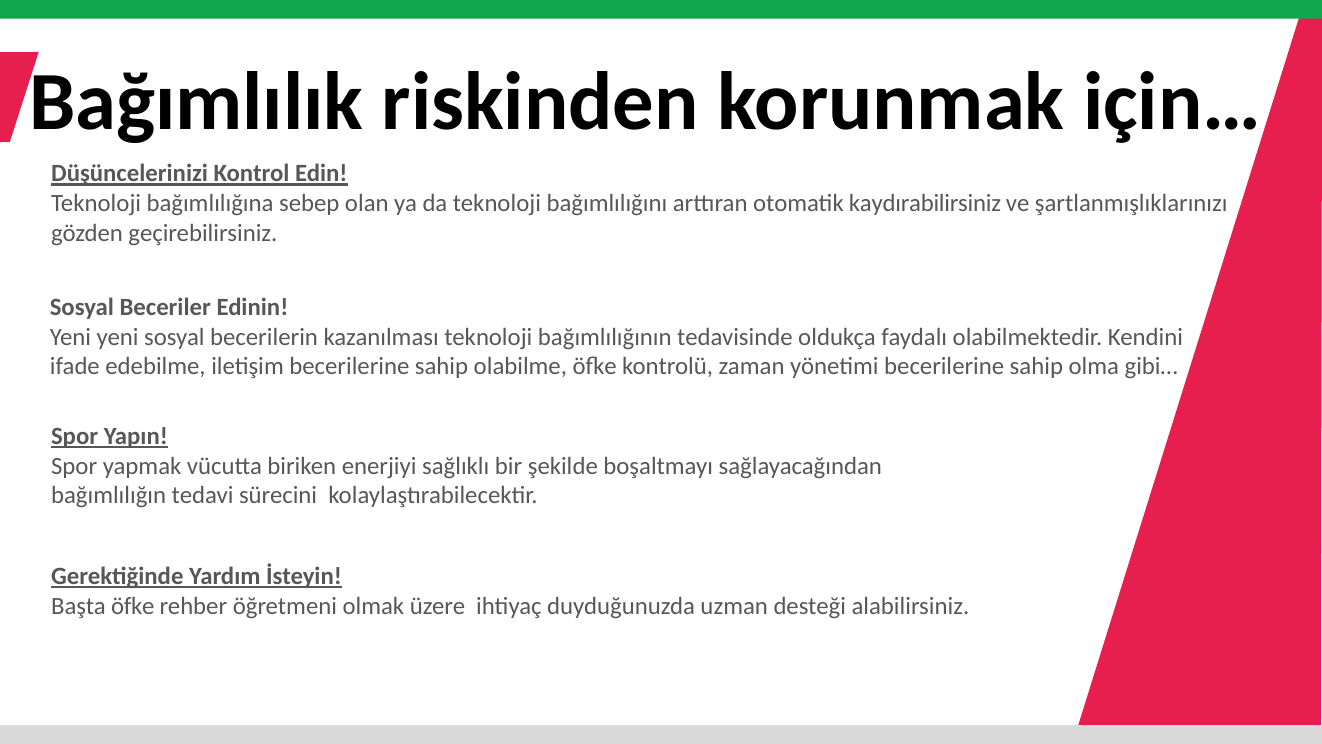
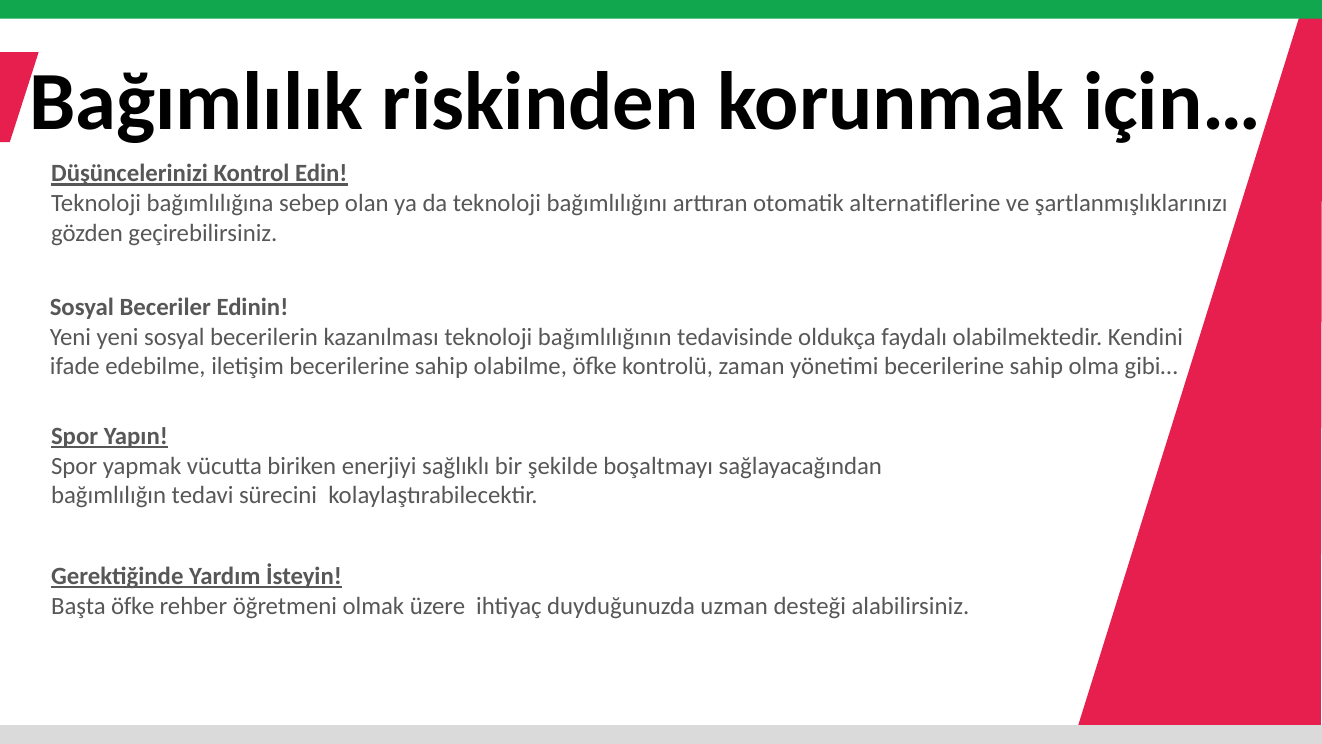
kaydırabilirsiniz: kaydırabilirsiniz -> alternatiflerine
